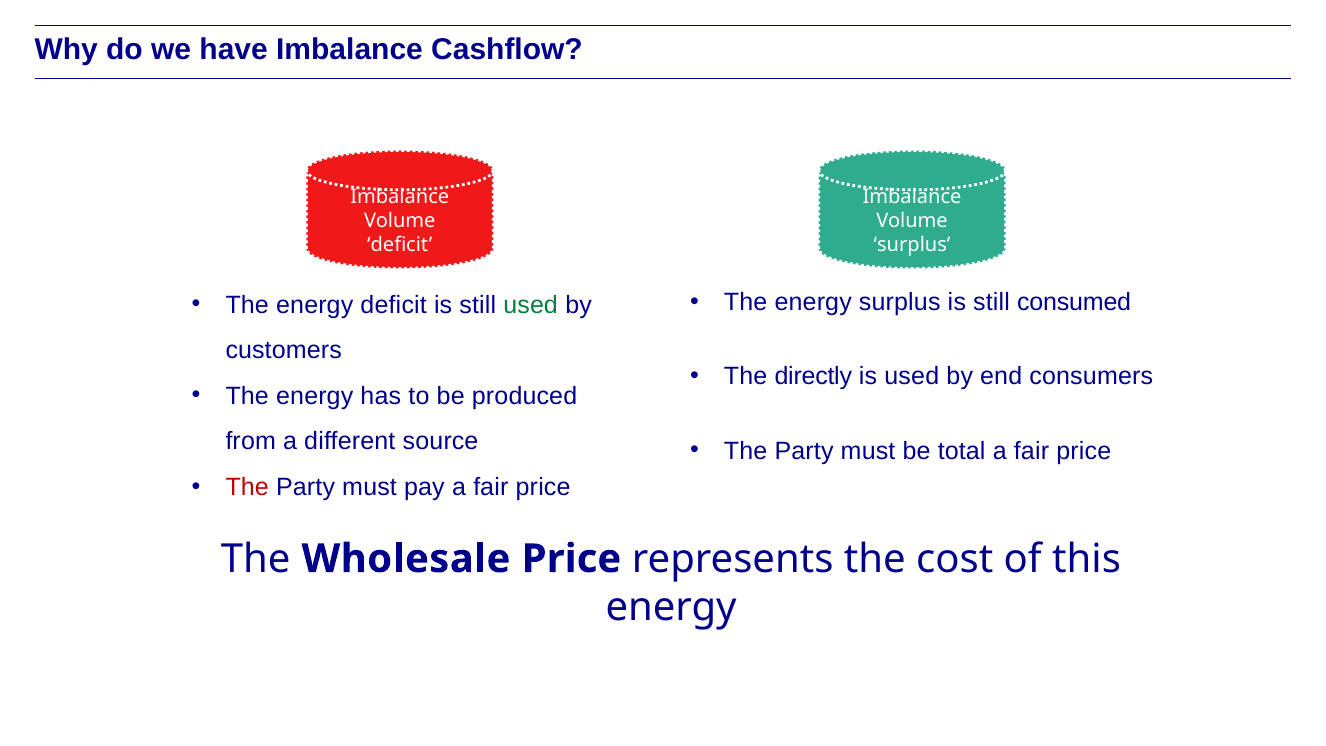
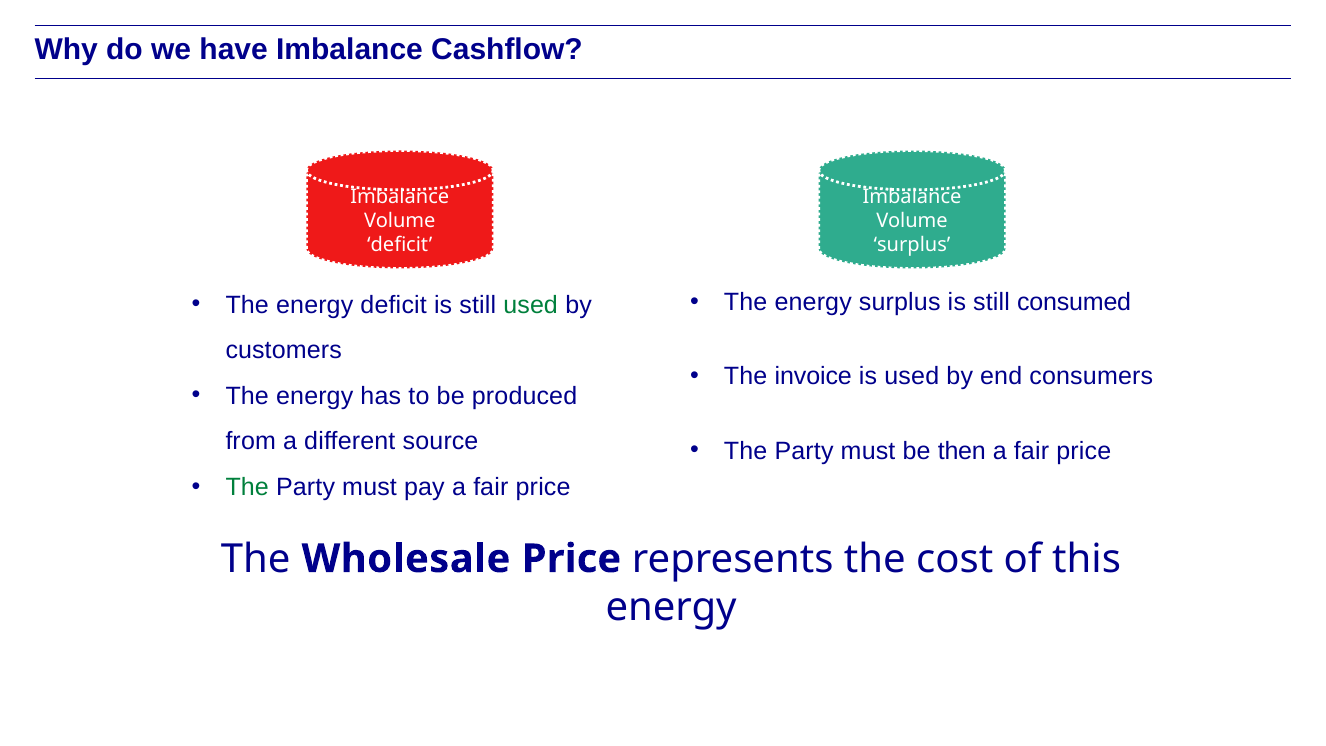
directly: directly -> invoice
total: total -> then
The at (247, 487) colour: red -> green
